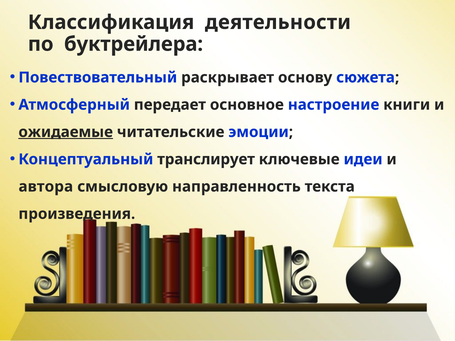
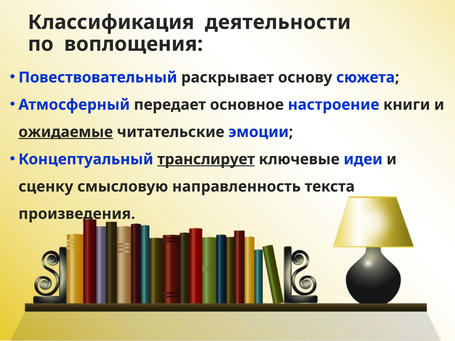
буктрейлера: буктрейлера -> воплощения
транслирует underline: none -> present
автора: автора -> сценку
